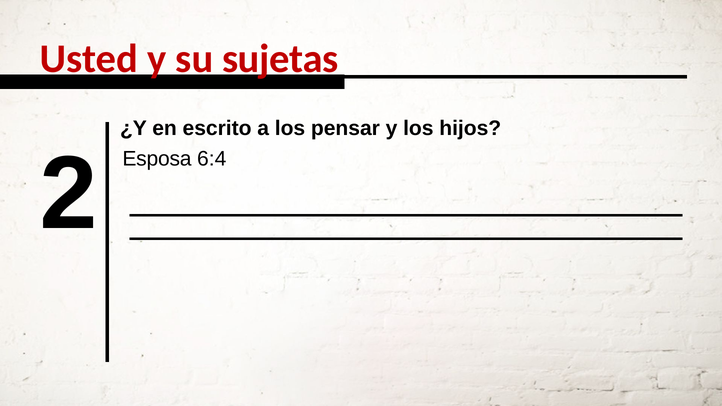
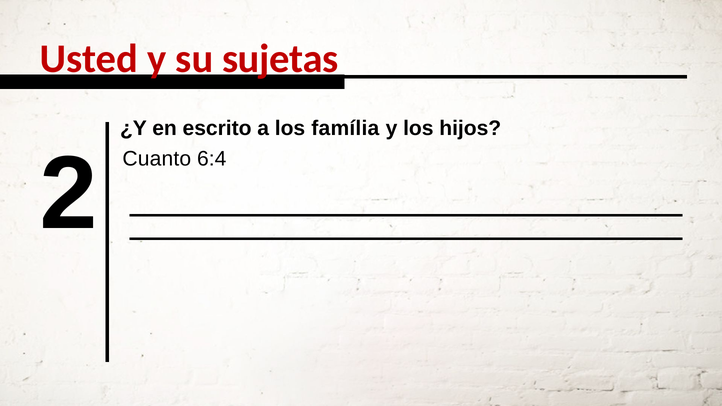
pensar: pensar -> família
Esposa: Esposa -> Cuanto
